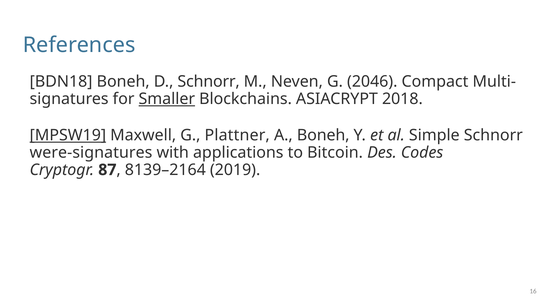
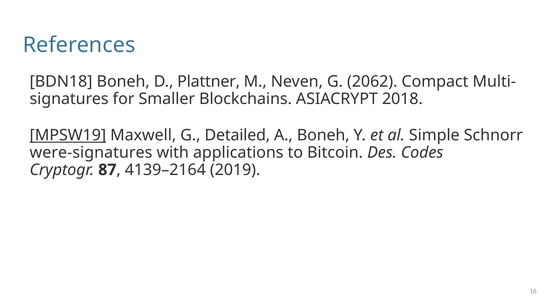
D Schnorr: Schnorr -> Plattner
2046: 2046 -> 2062
Smaller underline: present -> none
Plattner: Plattner -> Detailed
8139–2164: 8139–2164 -> 4139–2164
